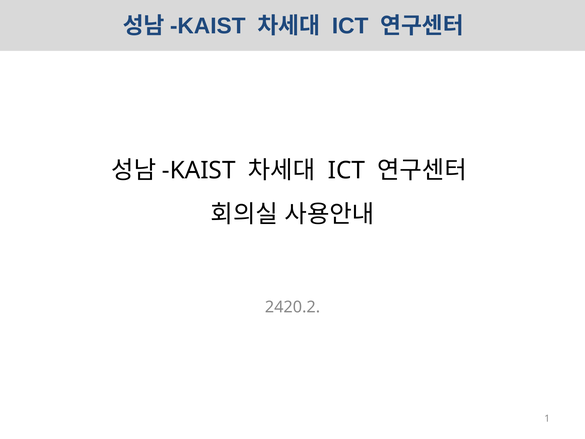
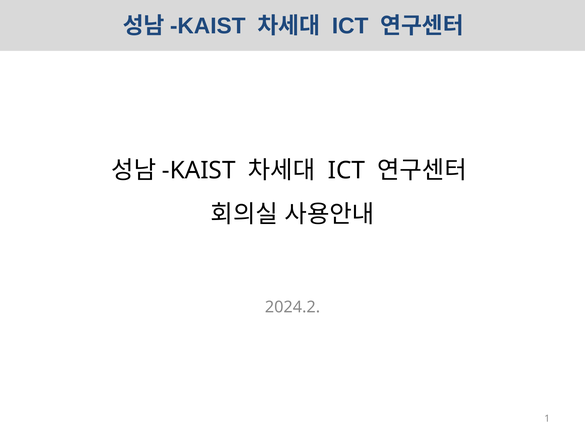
2420.2: 2420.2 -> 2024.2
